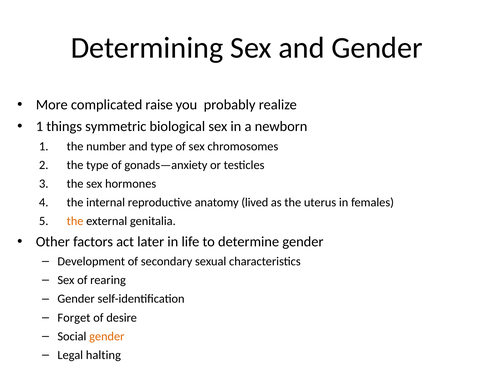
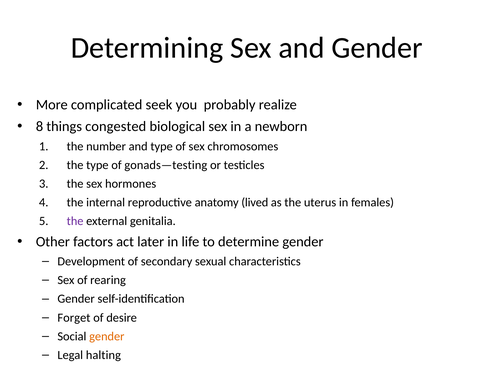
raise: raise -> seek
1 at (39, 126): 1 -> 8
symmetric: symmetric -> congested
gonads—anxiety: gonads—anxiety -> gonads—testing
the at (75, 221) colour: orange -> purple
